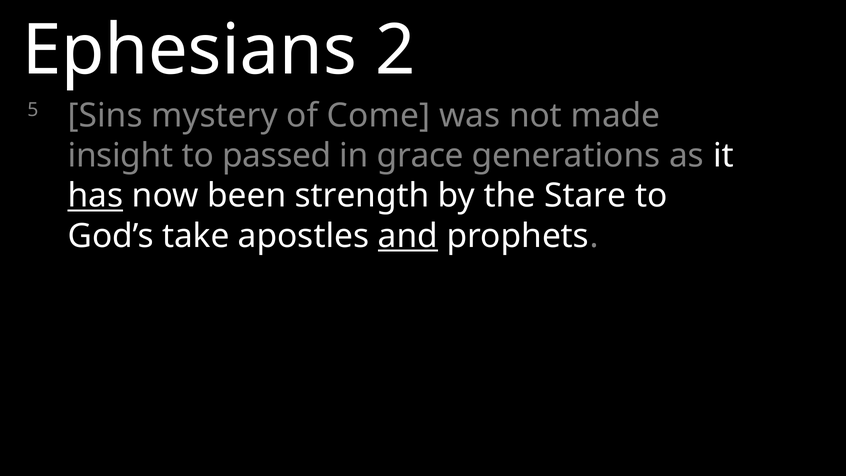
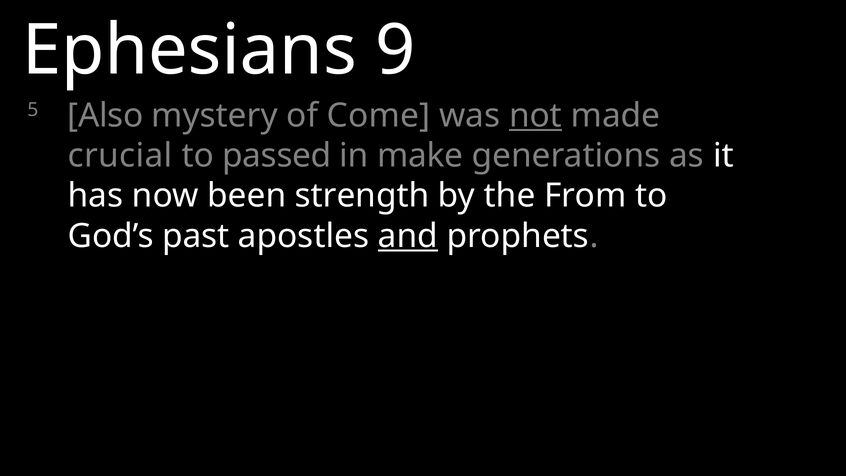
2: 2 -> 9
Sins: Sins -> Also
not underline: none -> present
insight: insight -> crucial
grace: grace -> make
has underline: present -> none
Stare: Stare -> From
take: take -> past
